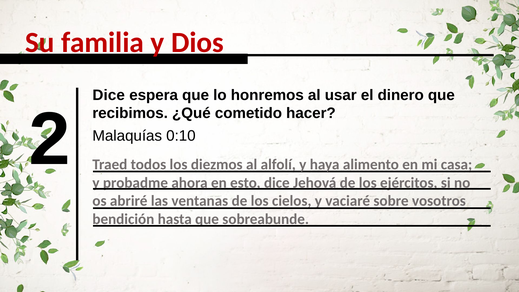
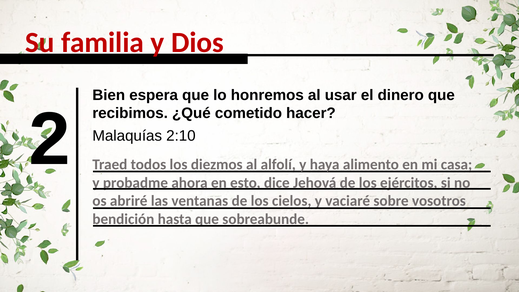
Dice at (109, 95): Dice -> Bien
0:10: 0:10 -> 2:10
